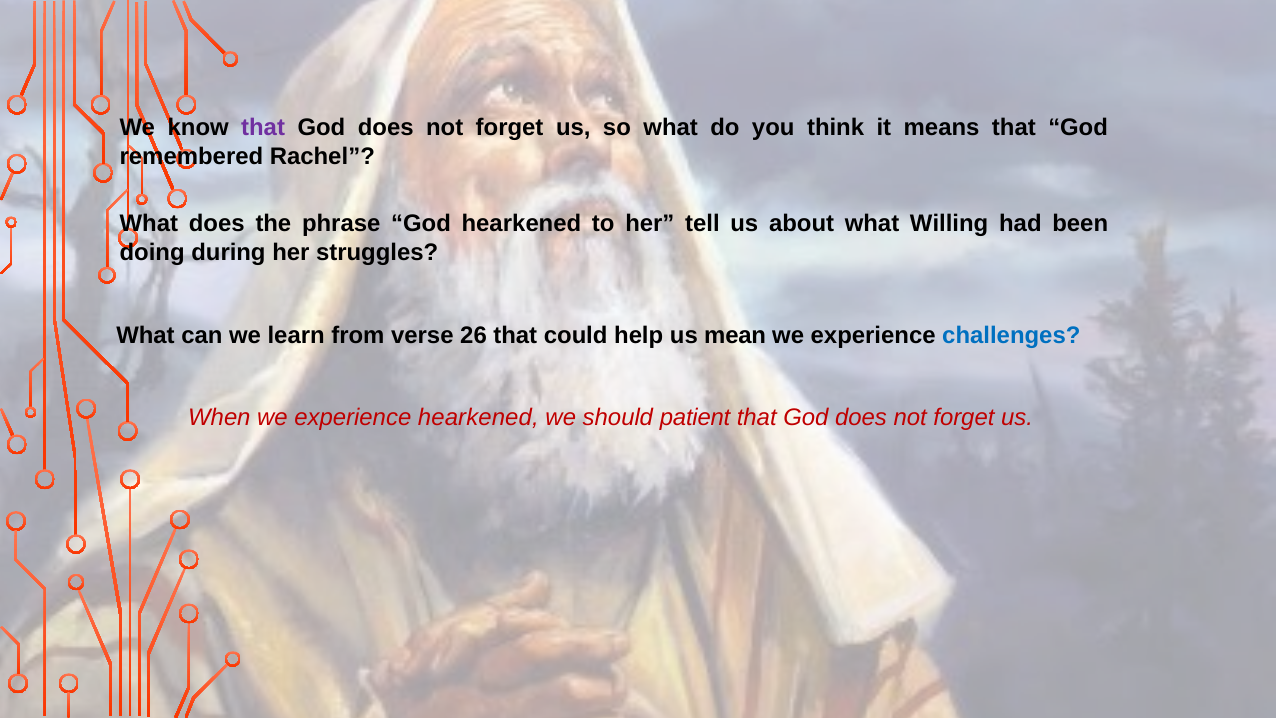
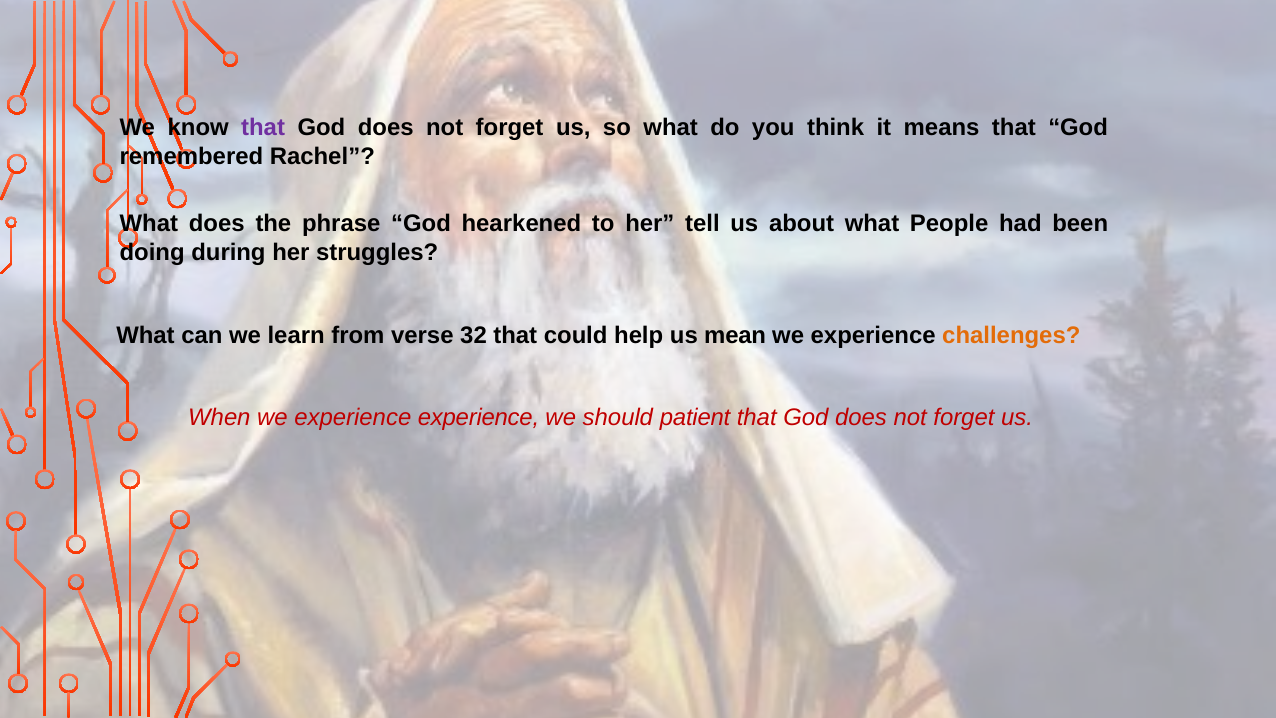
Willing: Willing -> People
26: 26 -> 32
challenges colour: blue -> orange
experience hearkened: hearkened -> experience
